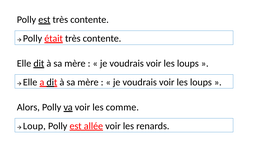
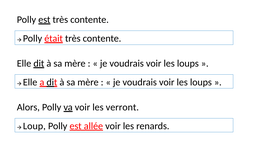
comme: comme -> verront
